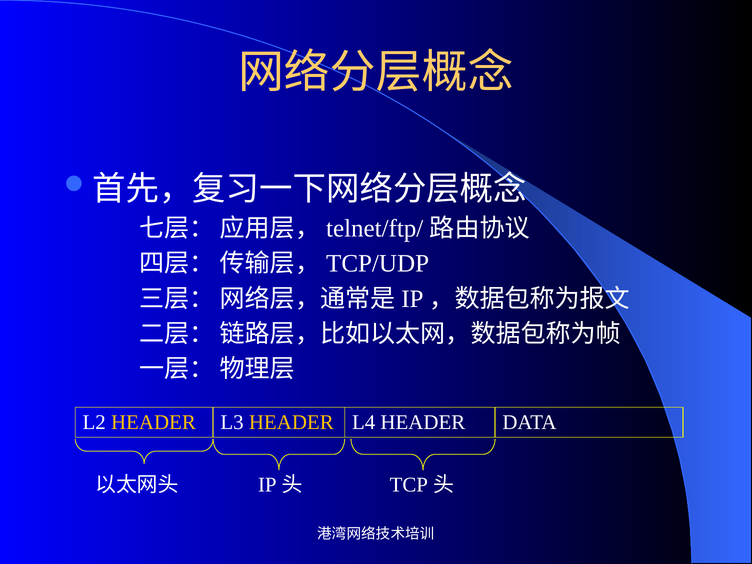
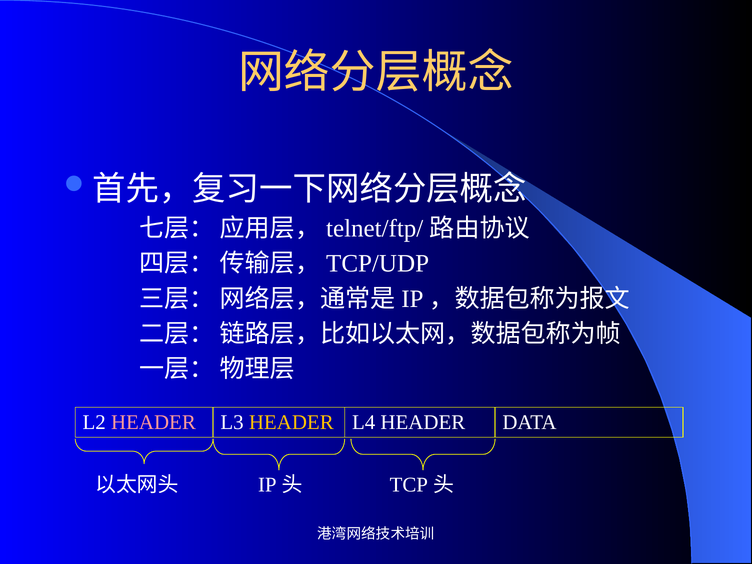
HEADER at (153, 422) colour: yellow -> pink
